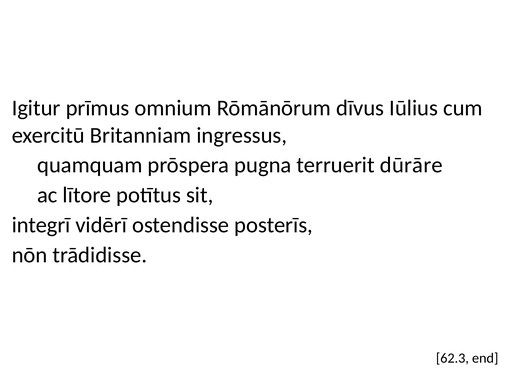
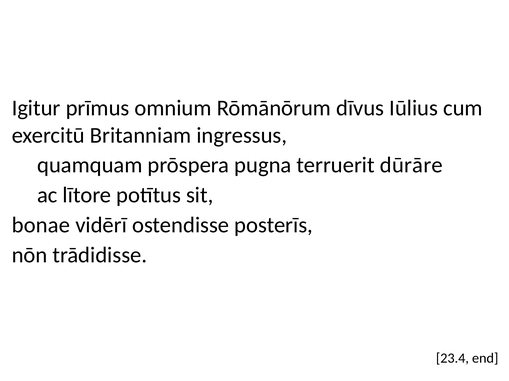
integrī: integrī -> bonae
62.3: 62.3 -> 23.4
